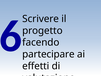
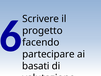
effetti: effetti -> basati
